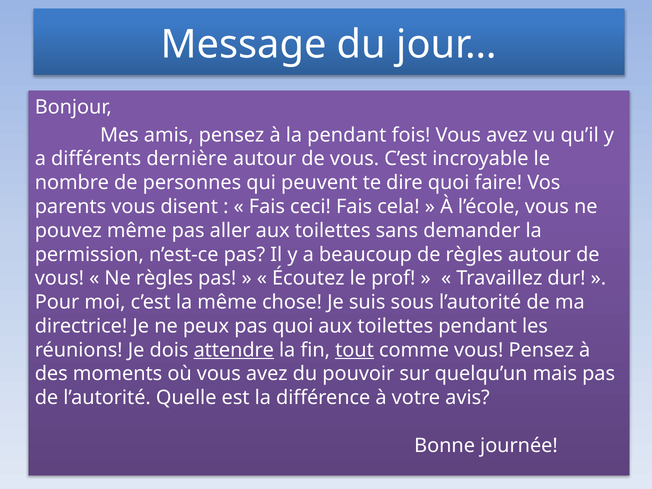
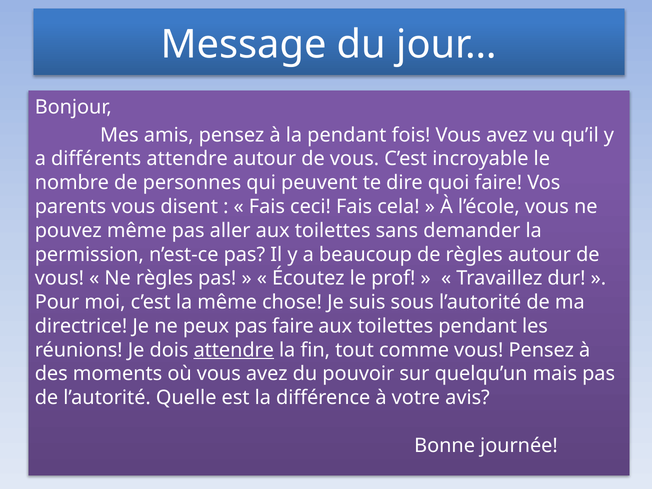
différents dernière: dernière -> attendre
pas quoi: quoi -> faire
tout underline: present -> none
